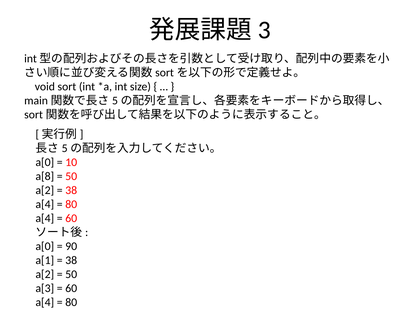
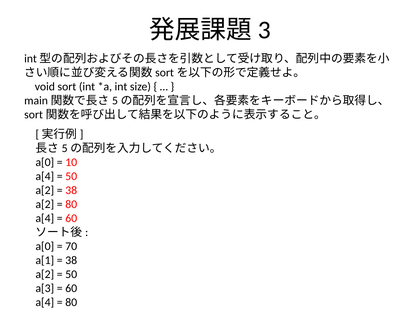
a[8 at (45, 176): a[8 -> a[4
a[4 at (45, 204): a[4 -> a[2
90: 90 -> 70
